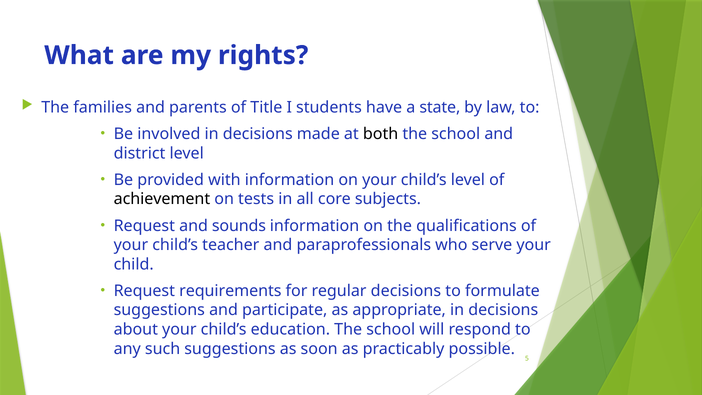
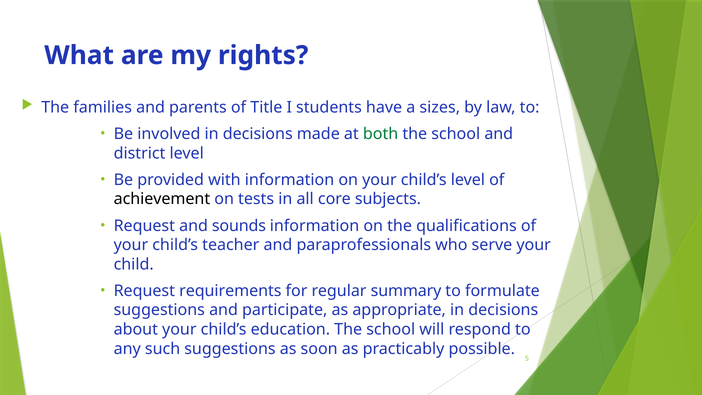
state: state -> sizes
both colour: black -> green
regular decisions: decisions -> summary
